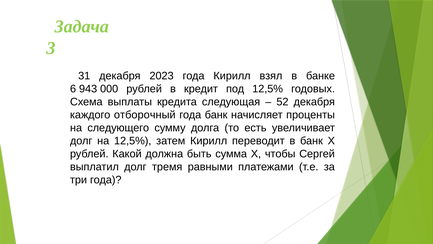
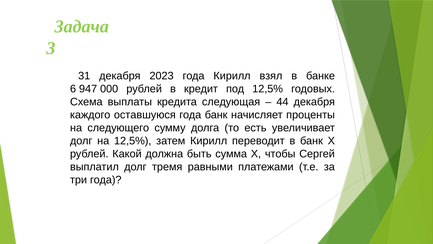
943: 943 -> 947
52: 52 -> 44
отборочный: отборочный -> оставшуюся
